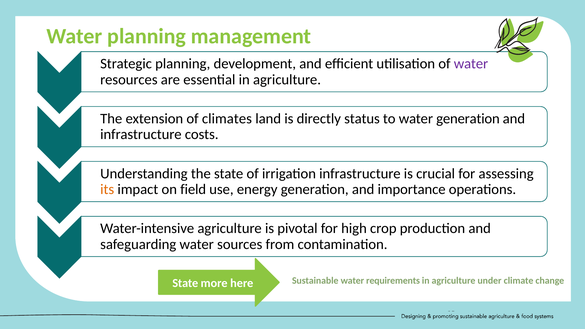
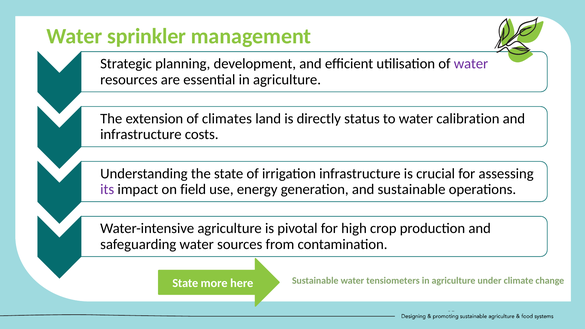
Water planning: planning -> sprinkler
water generation: generation -> calibration
its colour: orange -> purple
and importance: importance -> sustainable
requirements: requirements -> tensiometers
